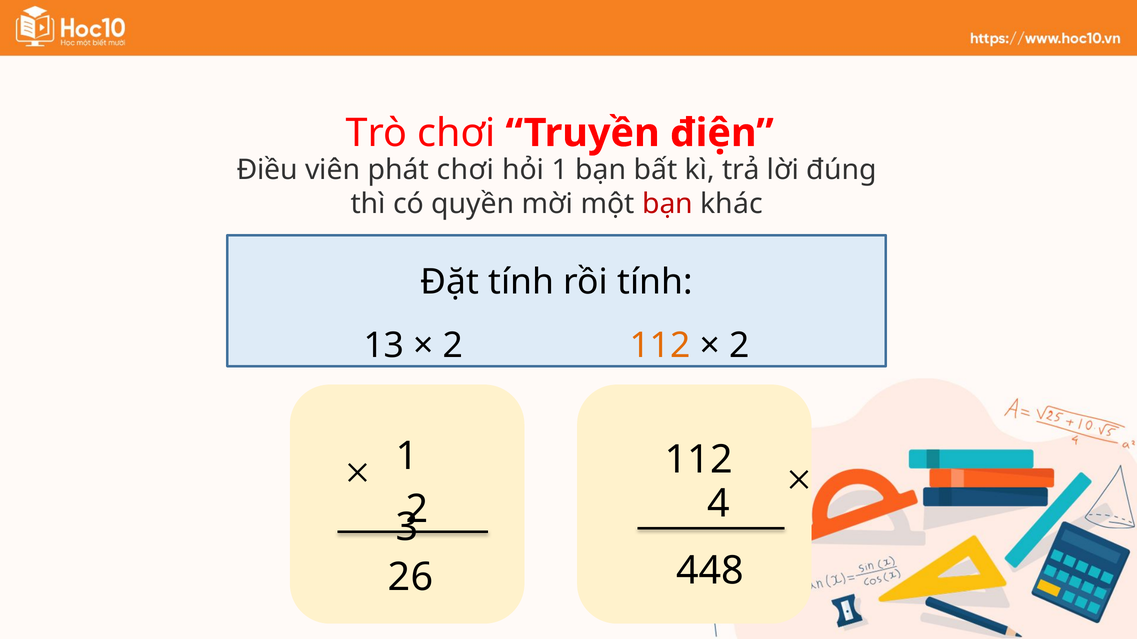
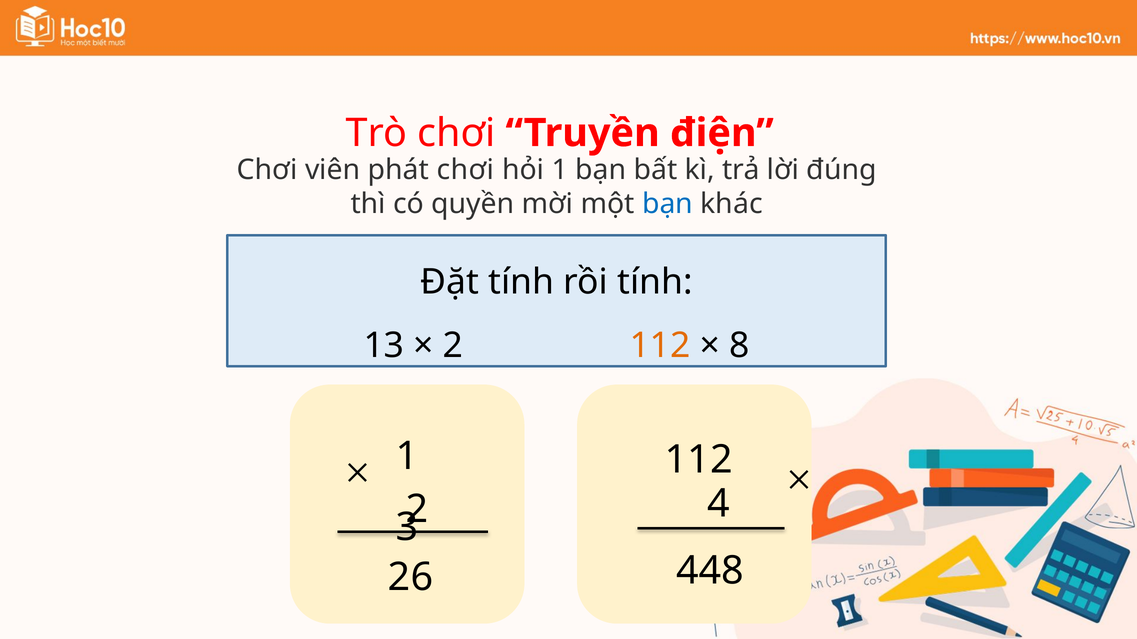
Điều at (267, 170): Điều -> Chơi
bạn at (668, 204) colour: red -> blue
2 at (739, 346): 2 -> 8
